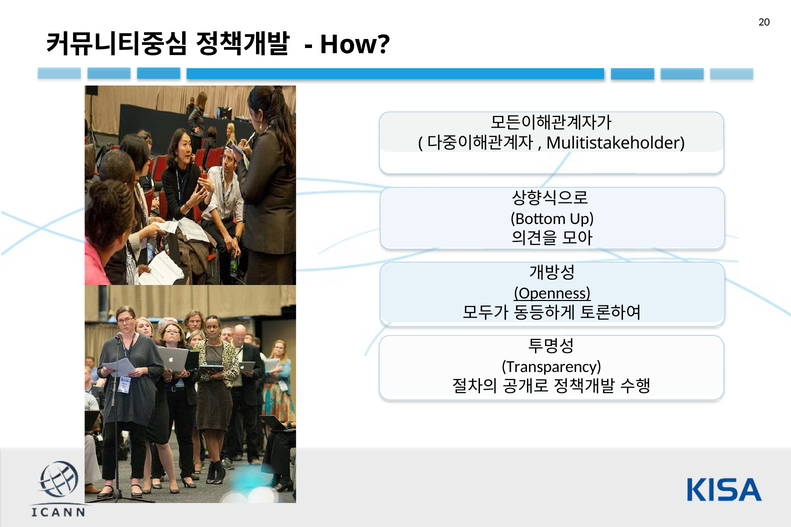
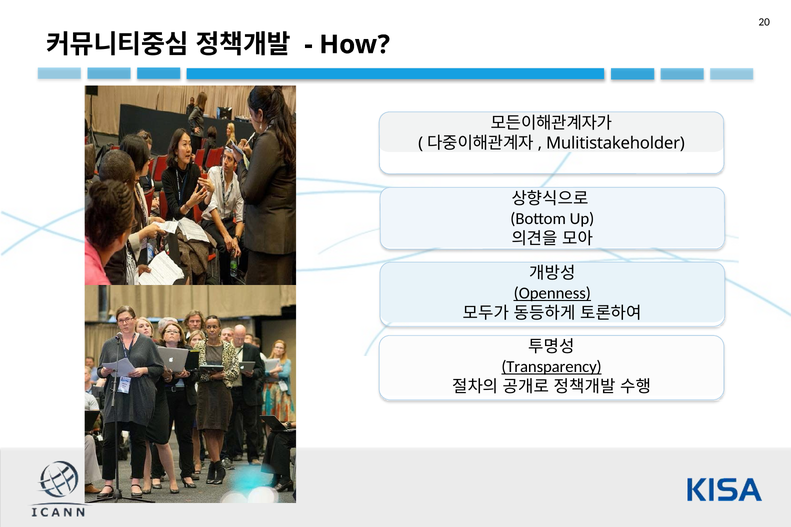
Transparency underline: none -> present
